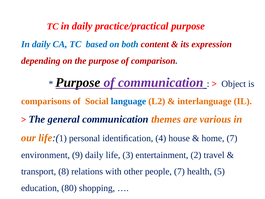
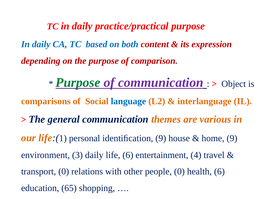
Purpose at (78, 82) colour: black -> green
identiﬁcation 4: 4 -> 9
home 7: 7 -> 9
9: 9 -> 3
life 3: 3 -> 6
2: 2 -> 4
transport 8: 8 -> 0
people 7: 7 -> 0
health 5: 5 -> 6
80: 80 -> 65
